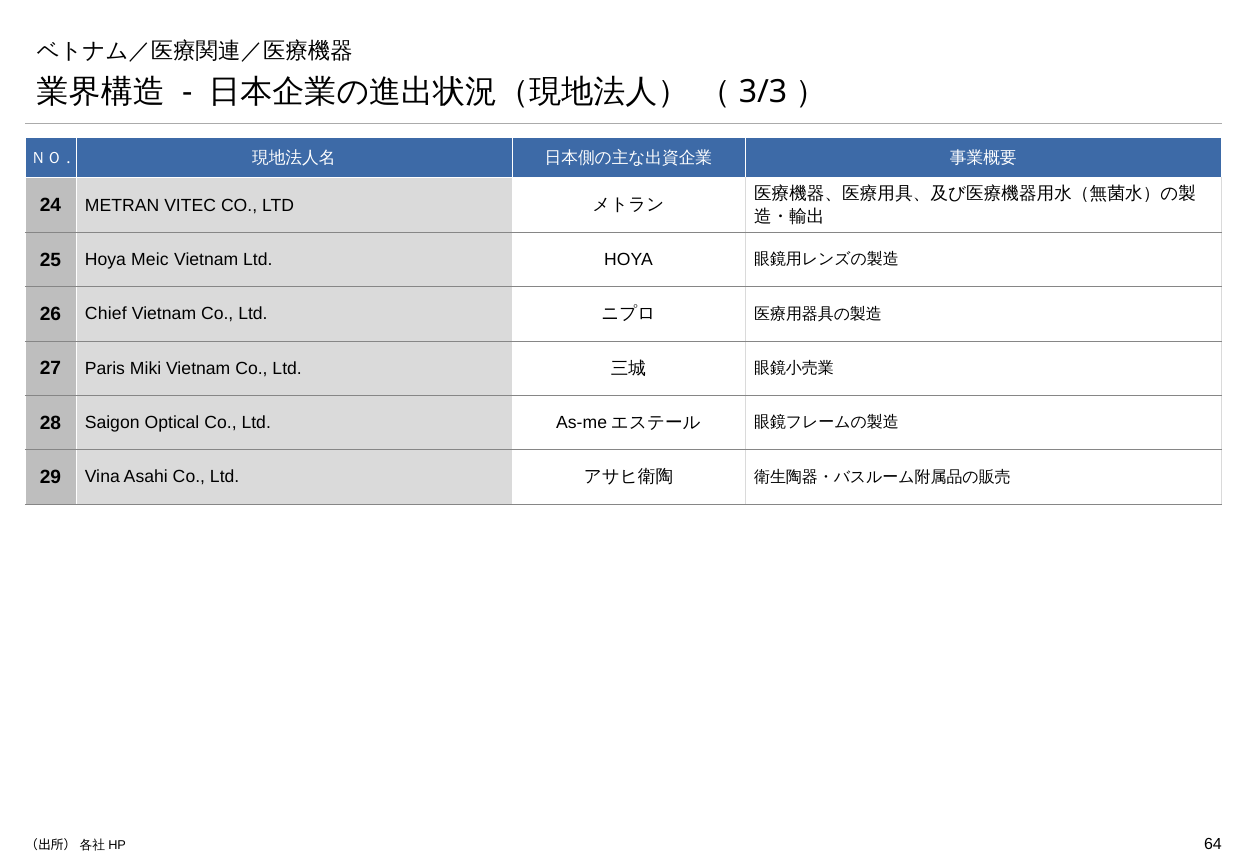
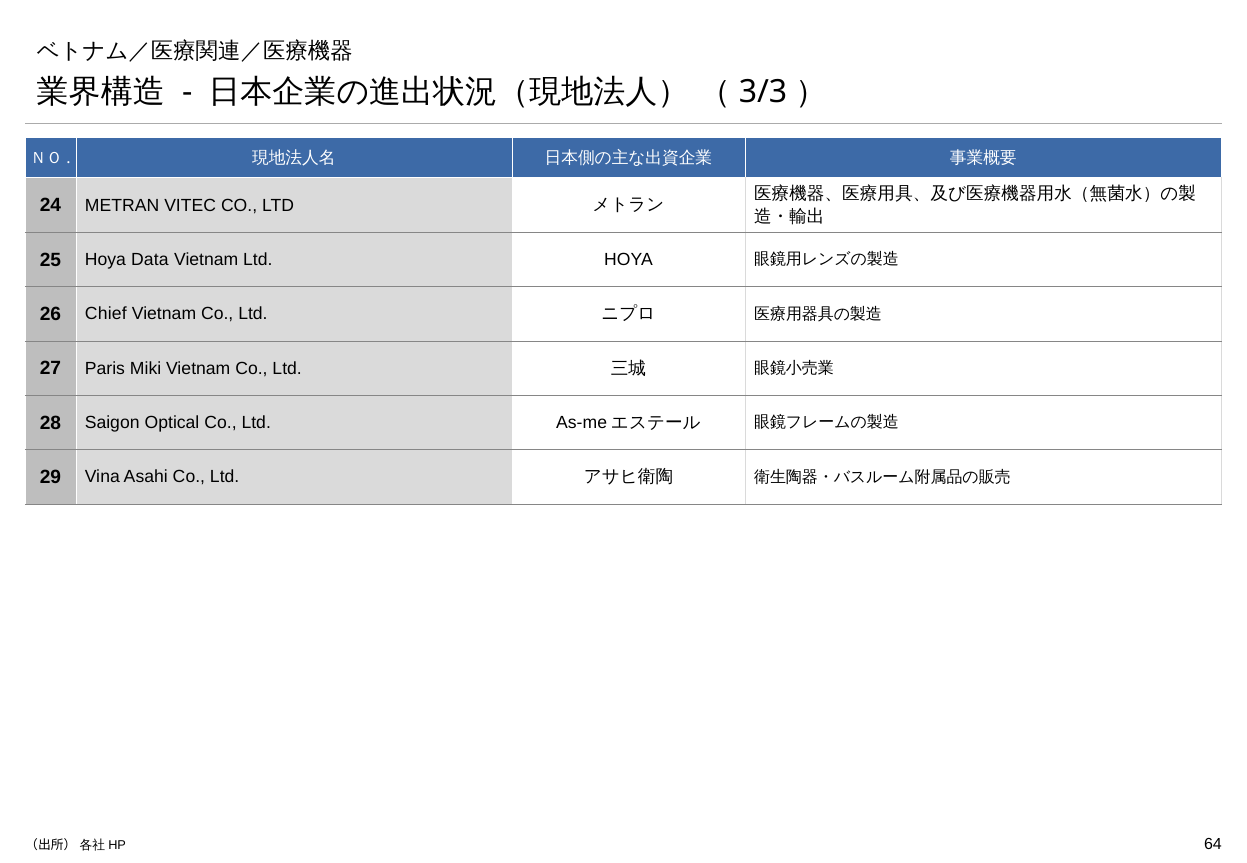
Meic: Meic -> Data
